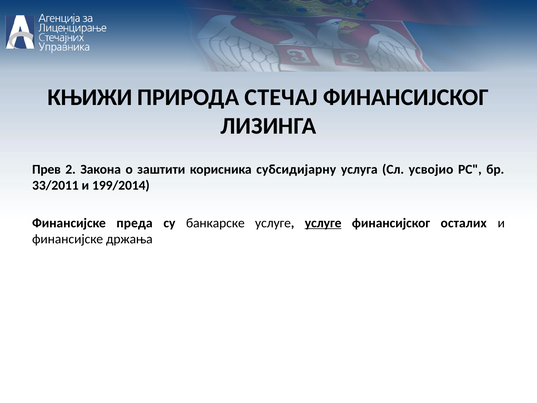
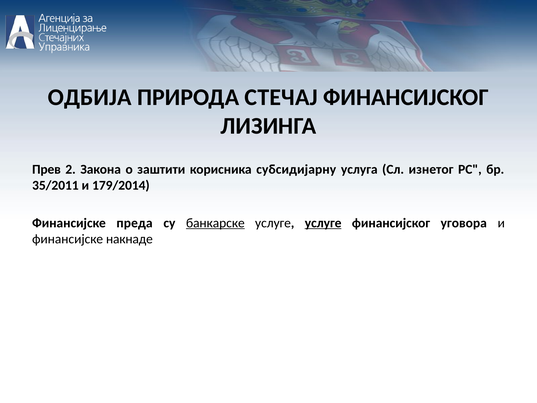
КЊИЖИ: КЊИЖИ -> ОДБИЈА
усвојио: усвојио -> изнетог
33/2011: 33/2011 -> 35/2011
199/2014: 199/2014 -> 179/2014
банкарске underline: none -> present
осталих: осталих -> уговора
држања: држања -> накнаде
